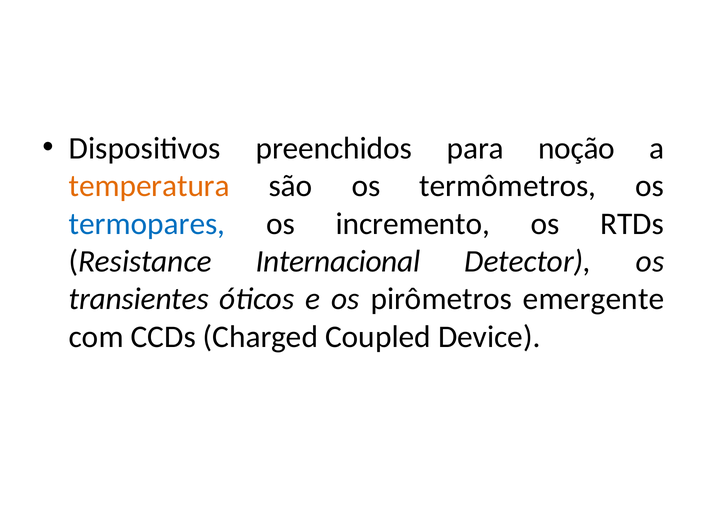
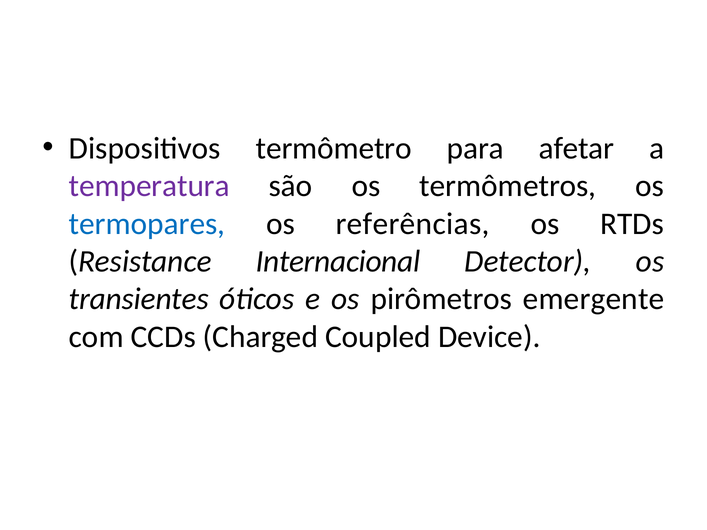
preenchidos: preenchidos -> termômetro
noção: noção -> afetar
temperatura colour: orange -> purple
incremento: incremento -> referências
